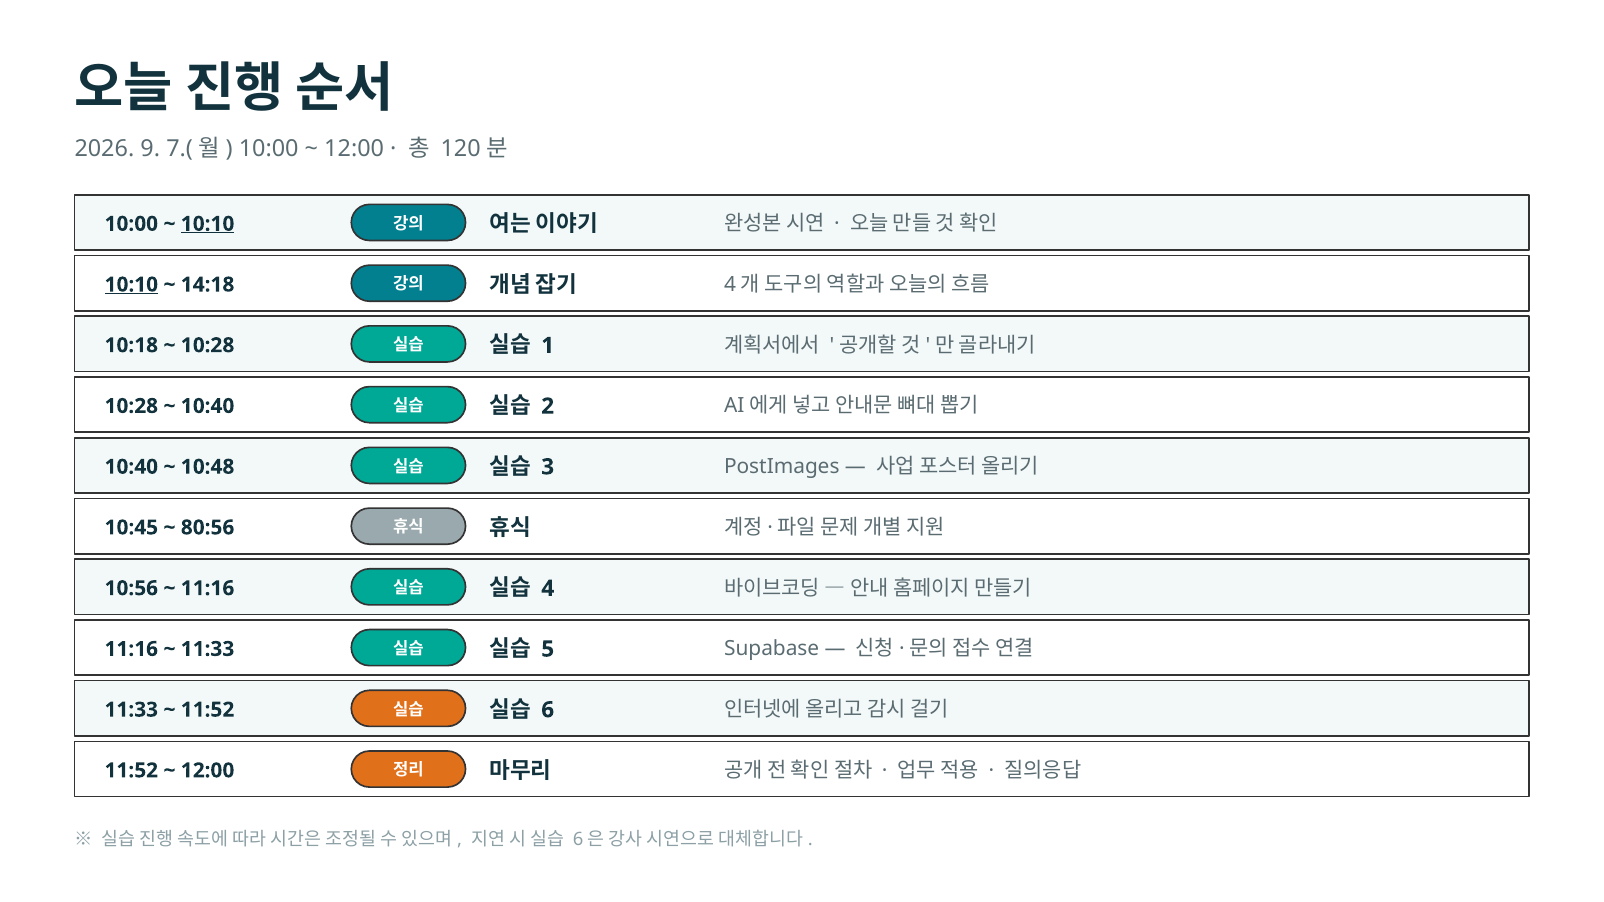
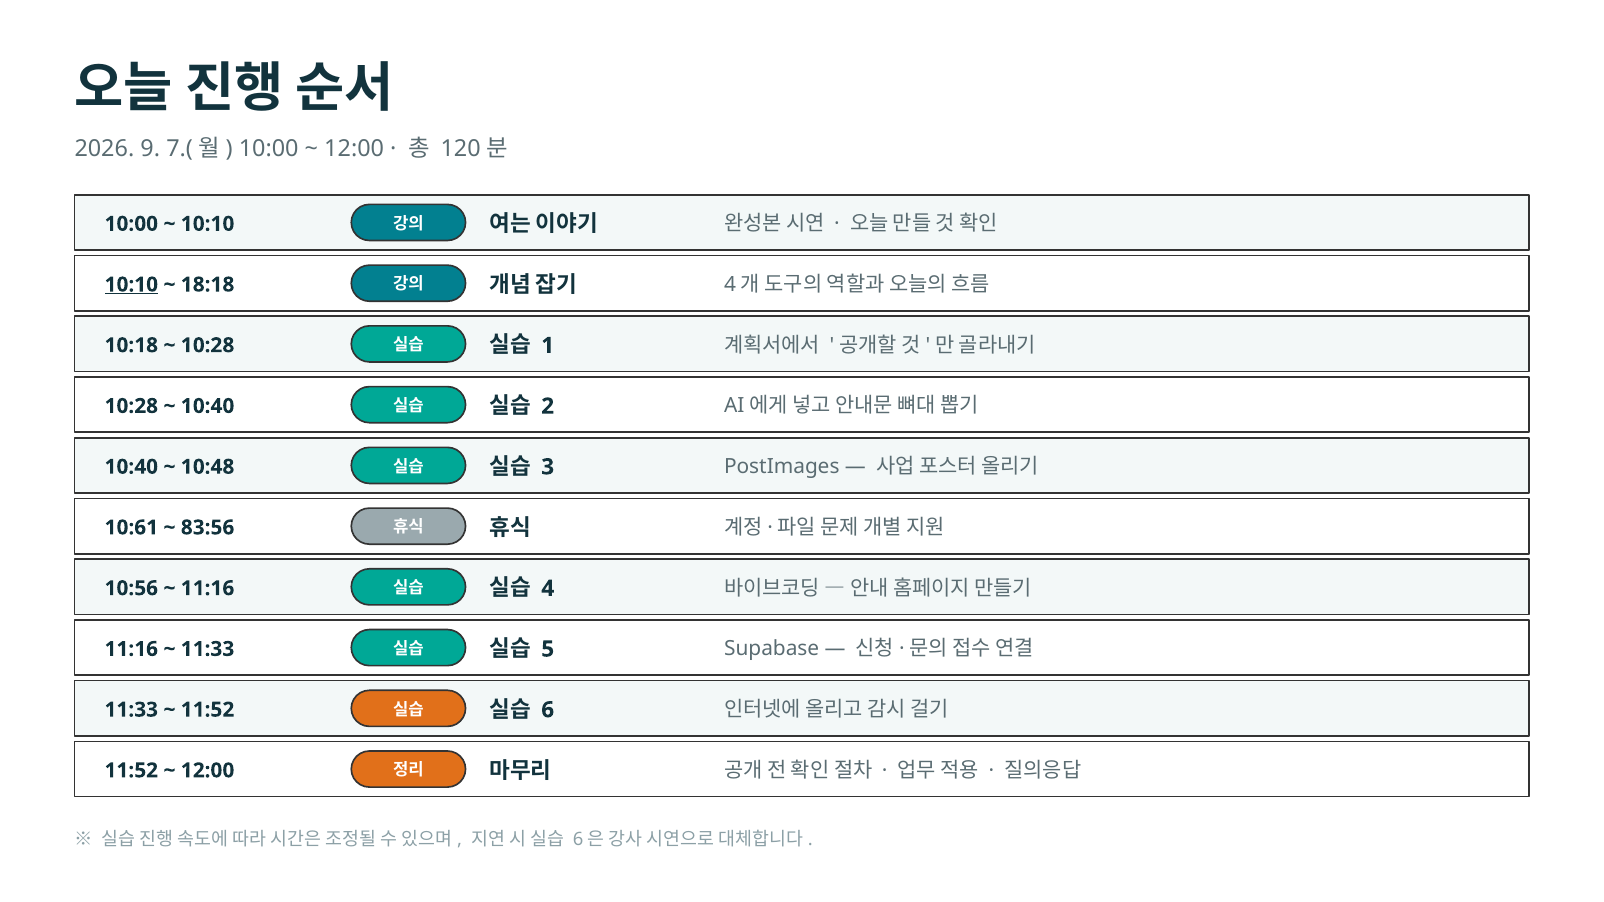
10:10 at (208, 224) underline: present -> none
14:18: 14:18 -> 18:18
10:45: 10:45 -> 10:61
80:56: 80:56 -> 83:56
